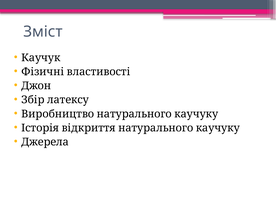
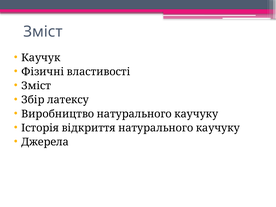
Джон at (36, 86): Джон -> Зміст
